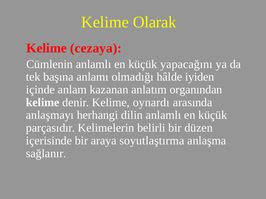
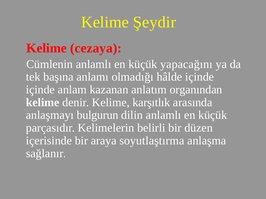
Olarak: Olarak -> Şeydir
hâlde iyiden: iyiden -> içinde
oynardı: oynardı -> karşıtlık
herhangi: herhangi -> bulgurun
